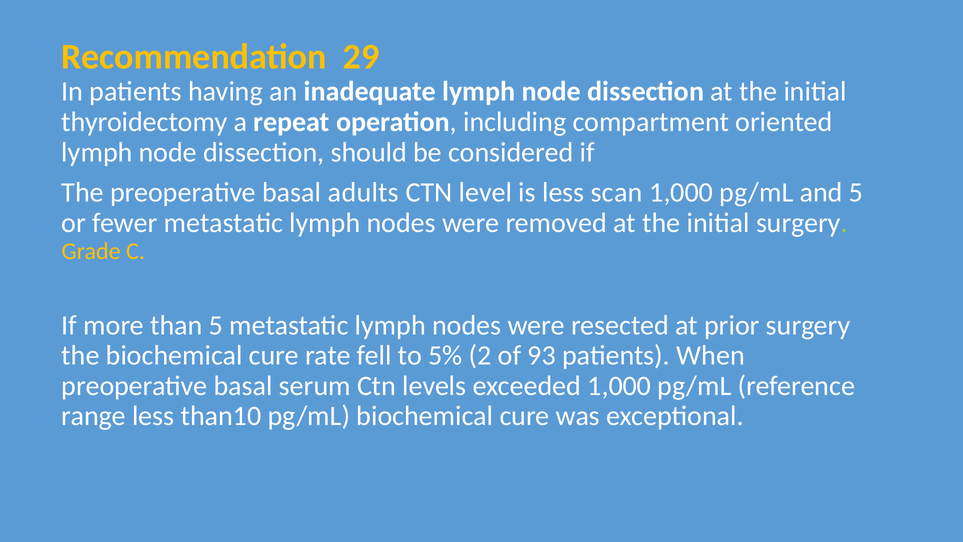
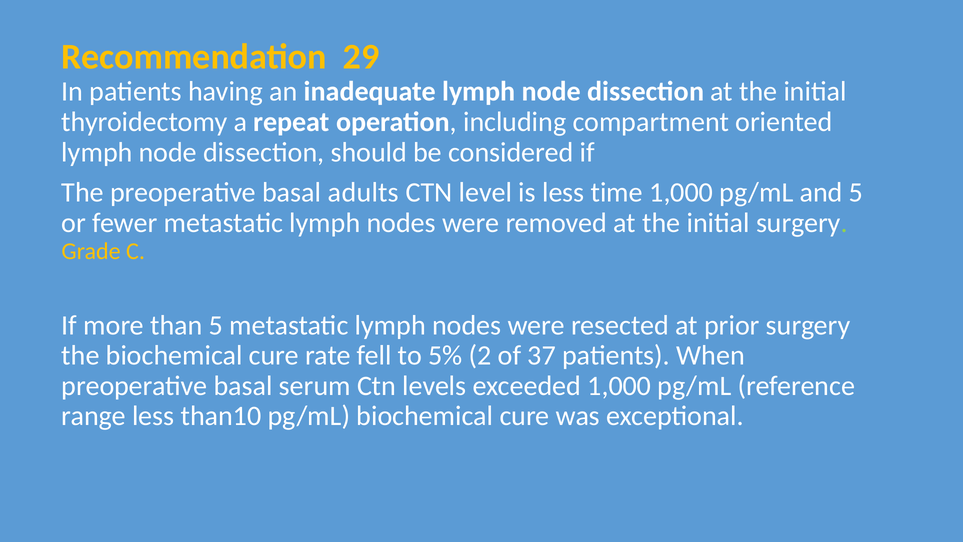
scan: scan -> time
93: 93 -> 37
